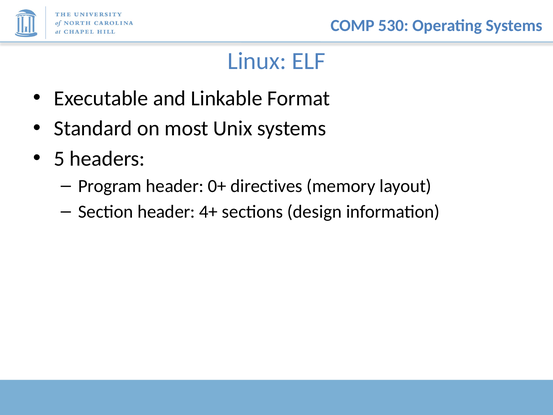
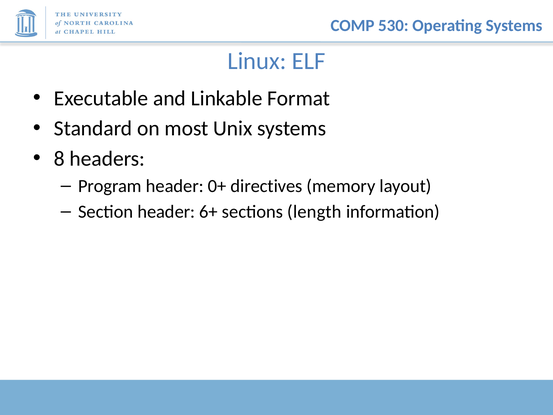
5: 5 -> 8
4+: 4+ -> 6+
design: design -> length
